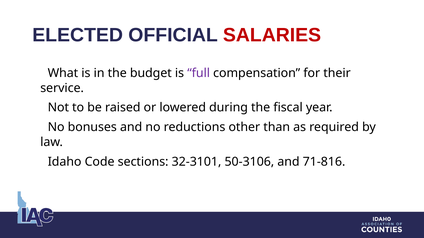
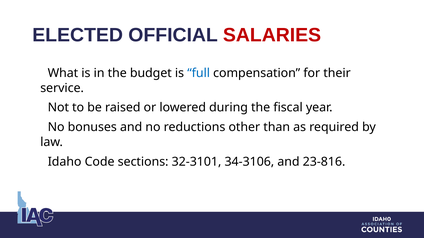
full colour: purple -> blue
50-3106: 50-3106 -> 34-3106
71-816: 71-816 -> 23-816
